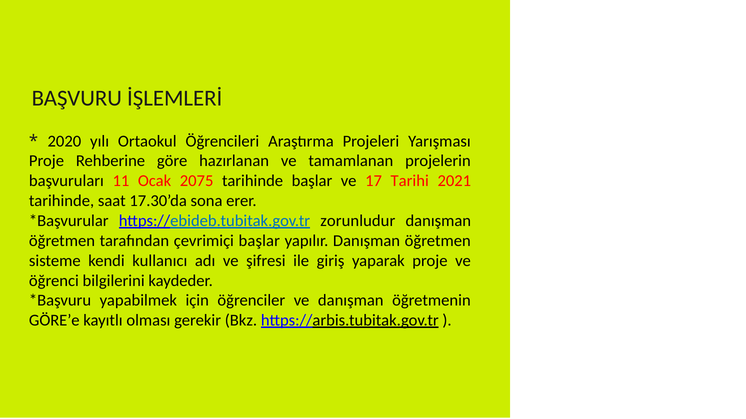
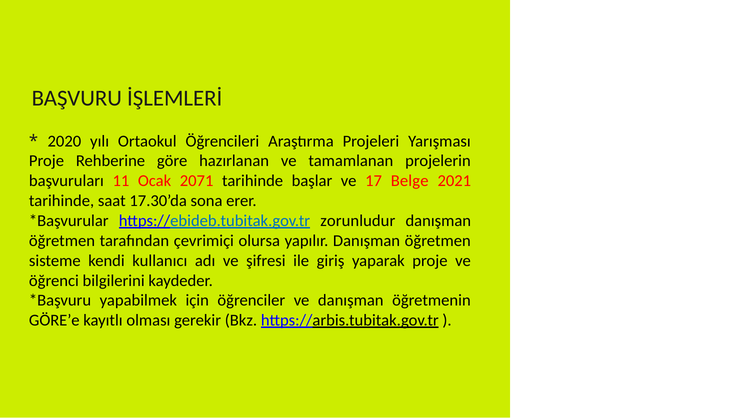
2075: 2075 -> 2071
Tarihi: Tarihi -> Belge
çevrimiçi başlar: başlar -> olursa
